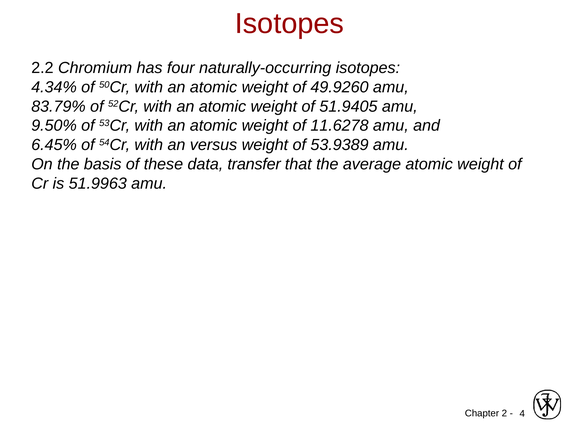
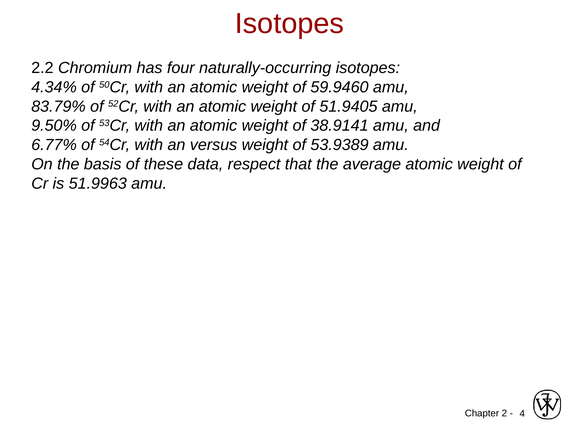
49.9260: 49.9260 -> 59.9460
11.6278: 11.6278 -> 38.9141
6.45%: 6.45% -> 6.77%
transfer: transfer -> respect
